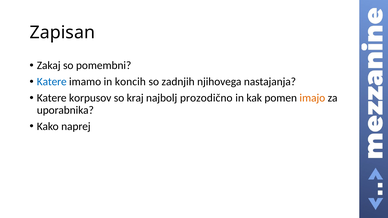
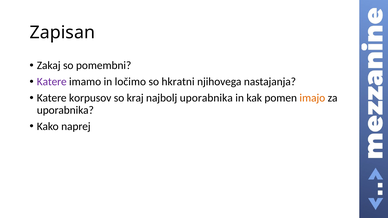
Katere at (52, 82) colour: blue -> purple
koncih: koncih -> ločimo
zadnjih: zadnjih -> hkratni
najbolj prozodično: prozodično -> uporabnika
